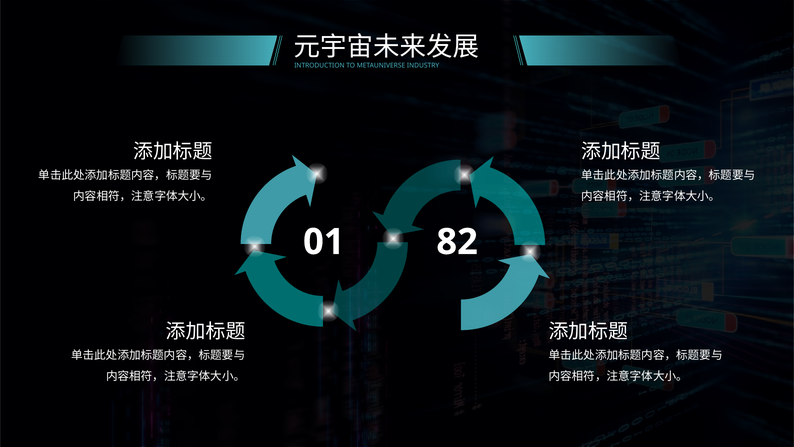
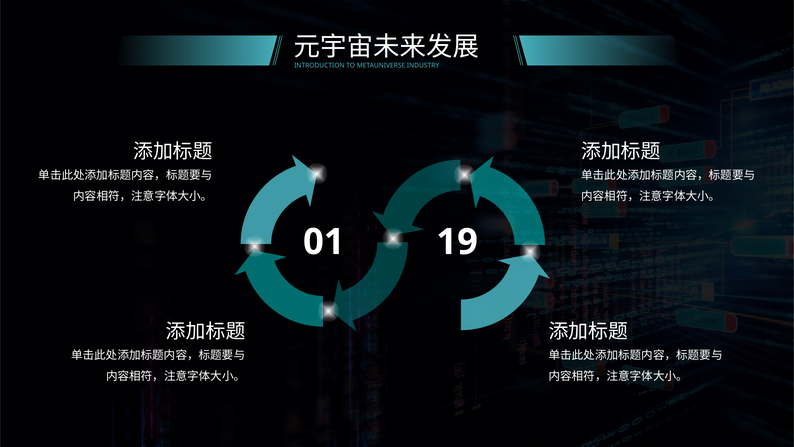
82: 82 -> 19
